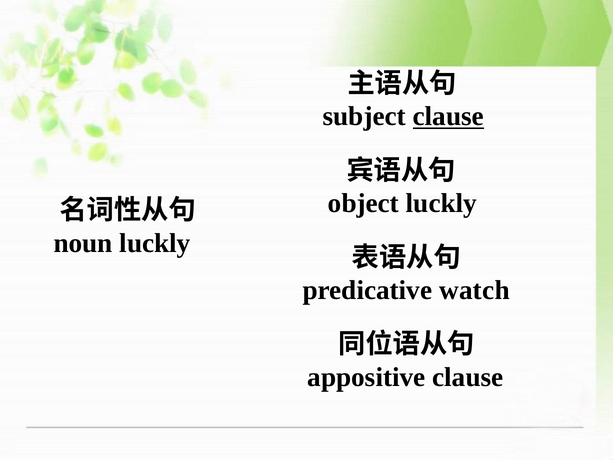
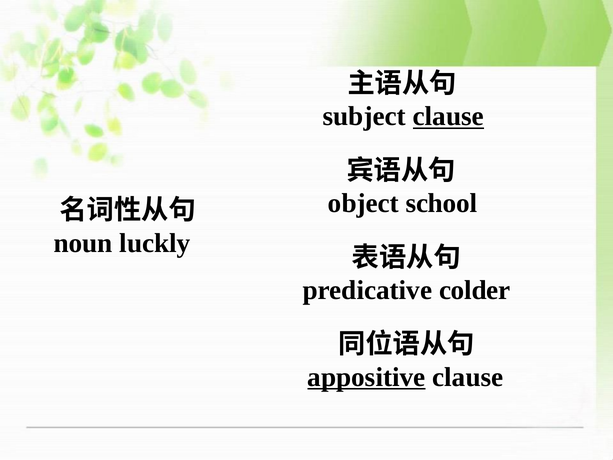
object luckly: luckly -> school
watch: watch -> colder
appositive underline: none -> present
